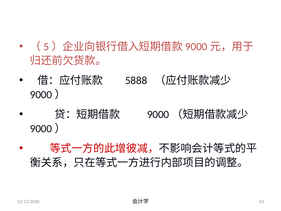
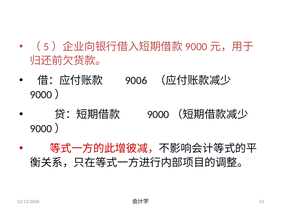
5888: 5888 -> 9006
